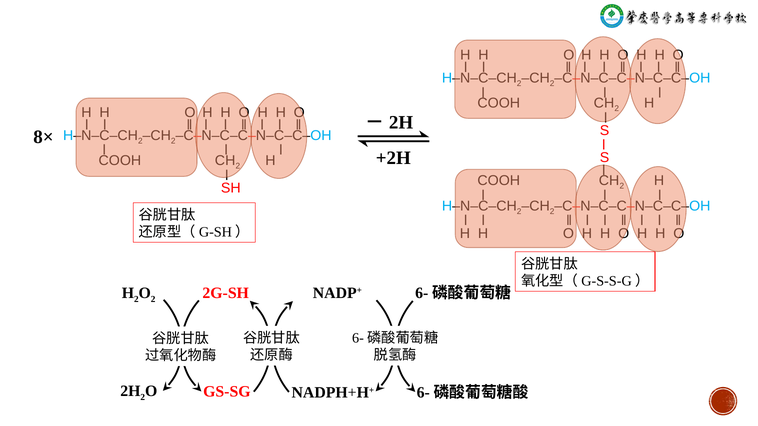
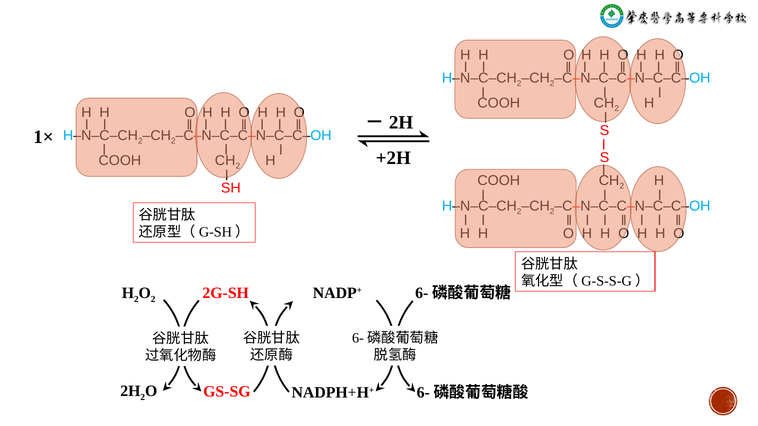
8×: 8× -> 1×
